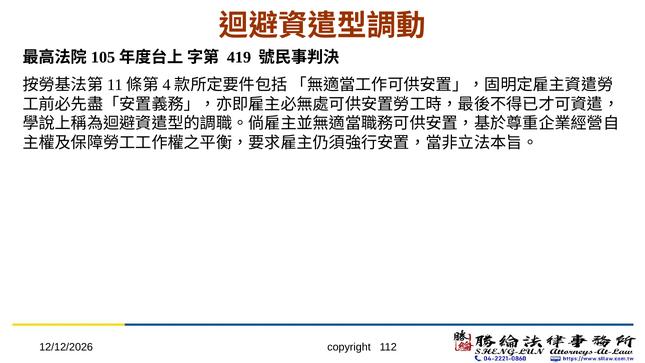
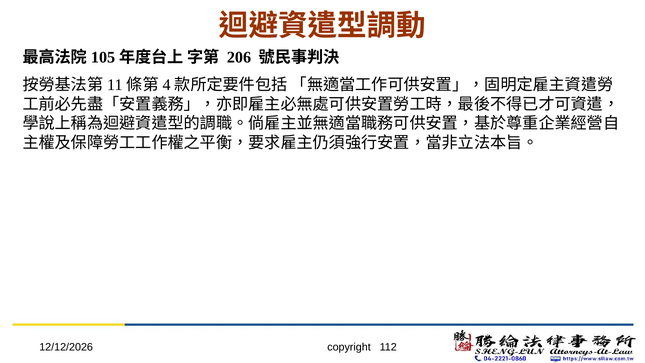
419: 419 -> 206
